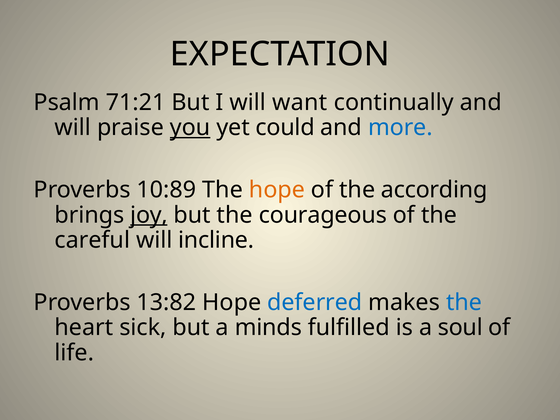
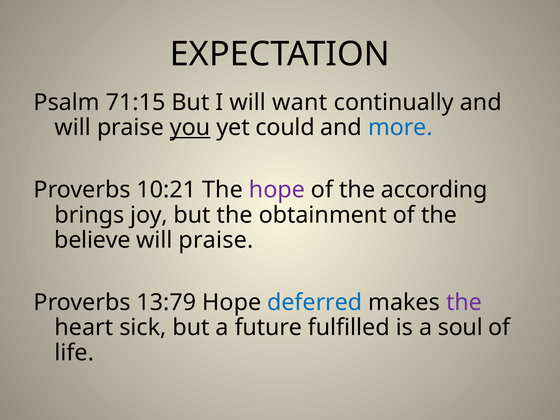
71:21: 71:21 -> 71:15
10:89: 10:89 -> 10:21
hope at (277, 190) colour: orange -> purple
joy underline: present -> none
courageous: courageous -> obtainment
careful: careful -> believe
incline at (216, 240): incline -> praise
13:82: 13:82 -> 13:79
the at (464, 302) colour: blue -> purple
minds: minds -> future
